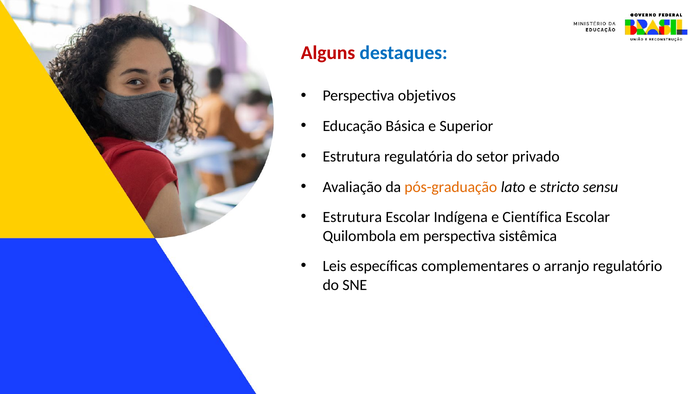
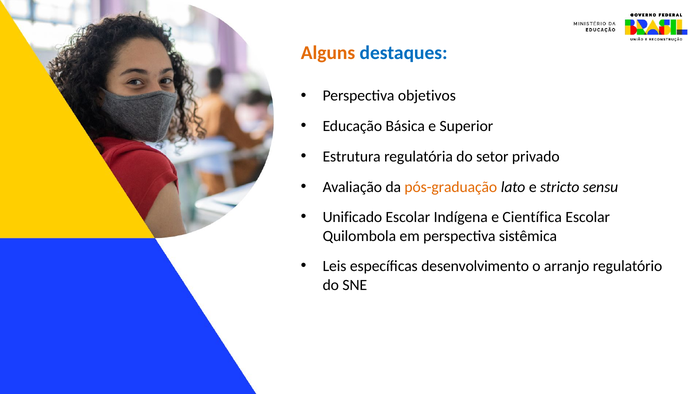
Alguns colour: red -> orange
Estrutura at (352, 217): Estrutura -> Unificado
complementares: complementares -> desenvolvimento
